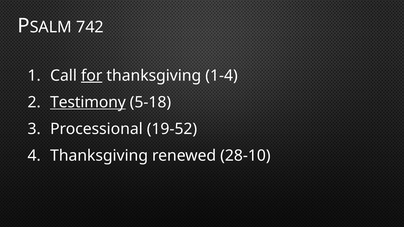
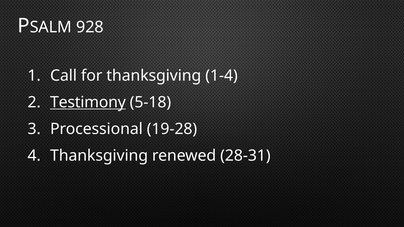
742: 742 -> 928
for underline: present -> none
19-52: 19-52 -> 19-28
28-10: 28-10 -> 28-31
